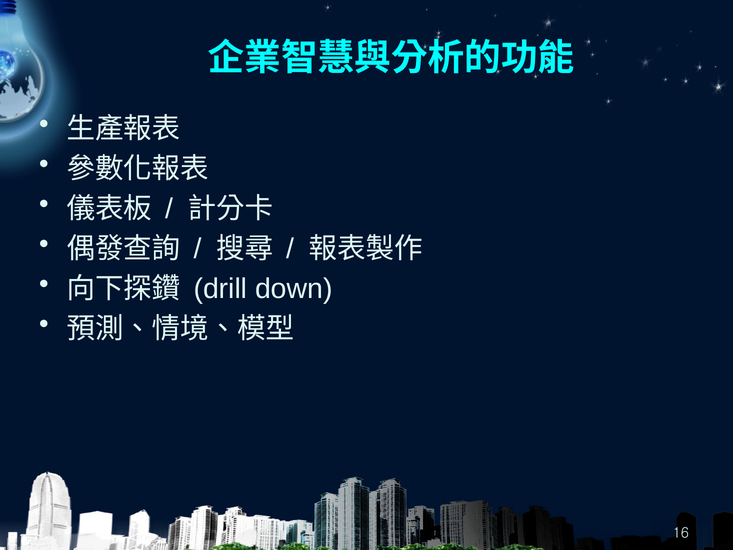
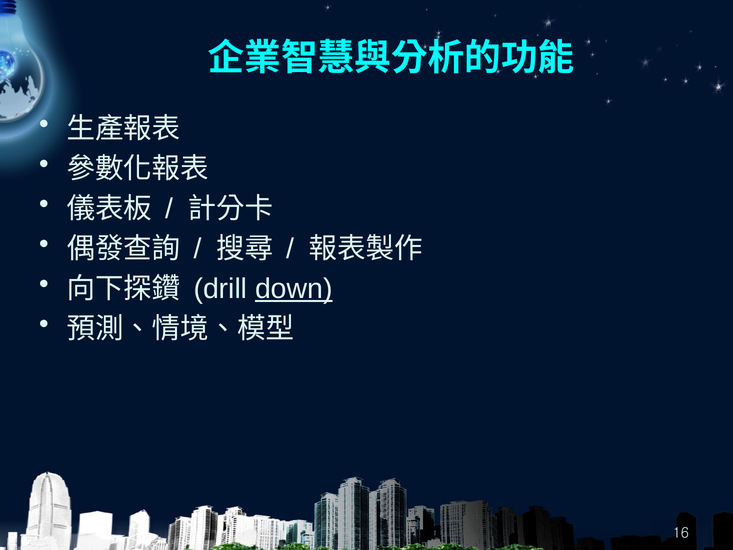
down underline: none -> present
